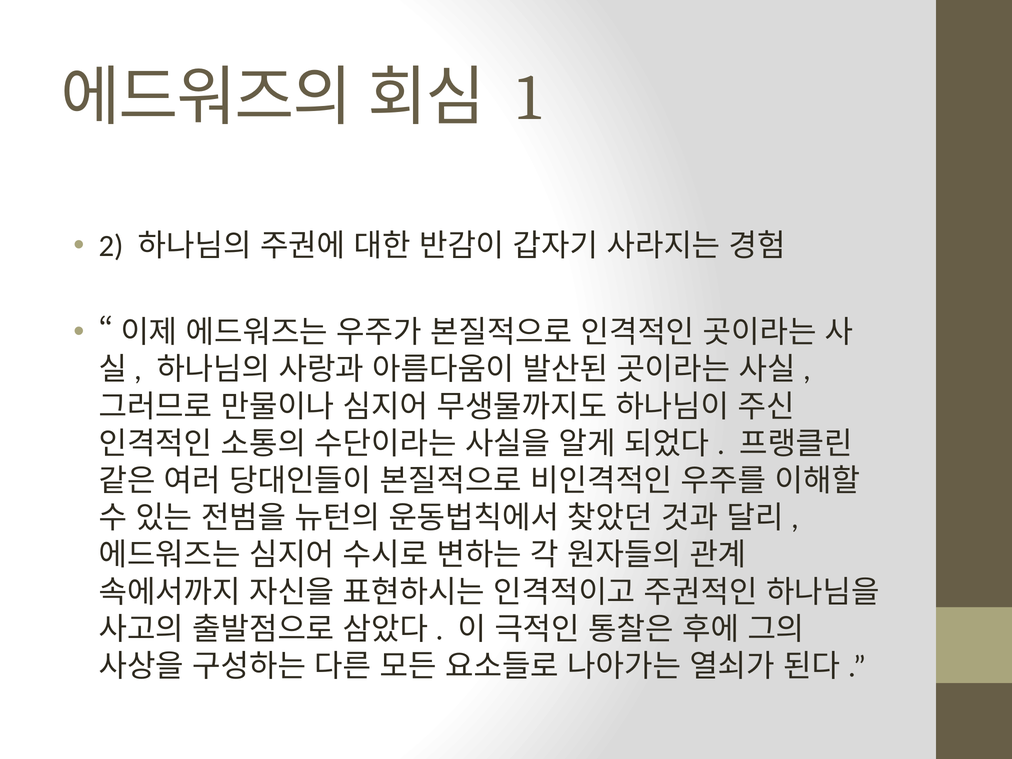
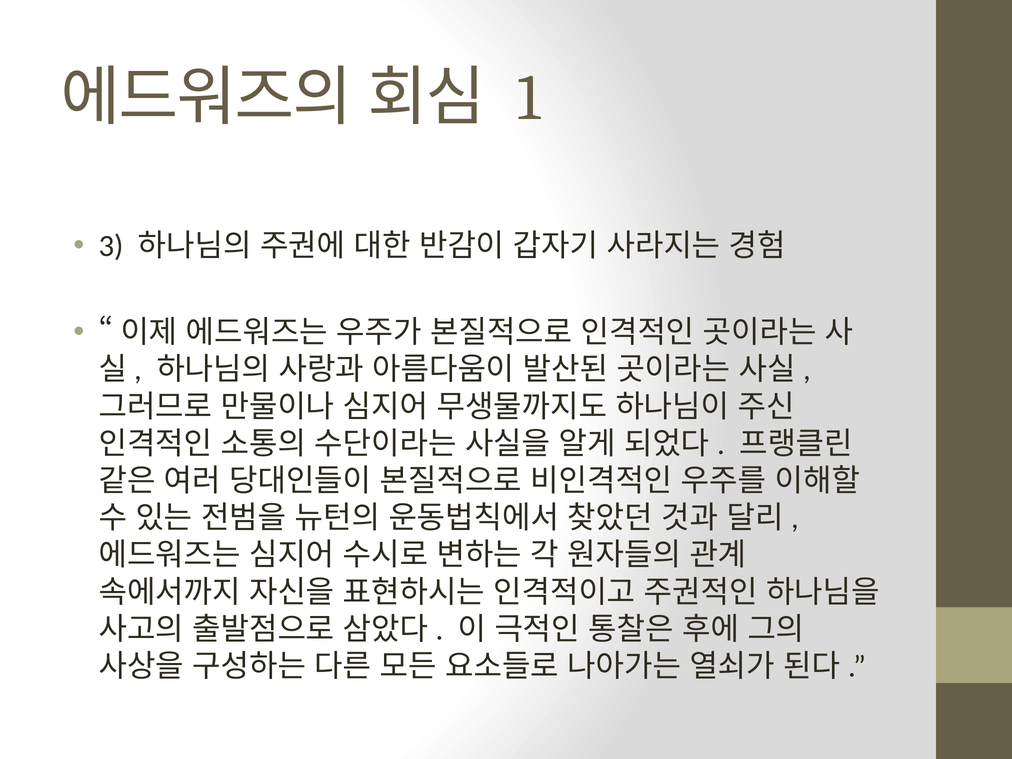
2: 2 -> 3
